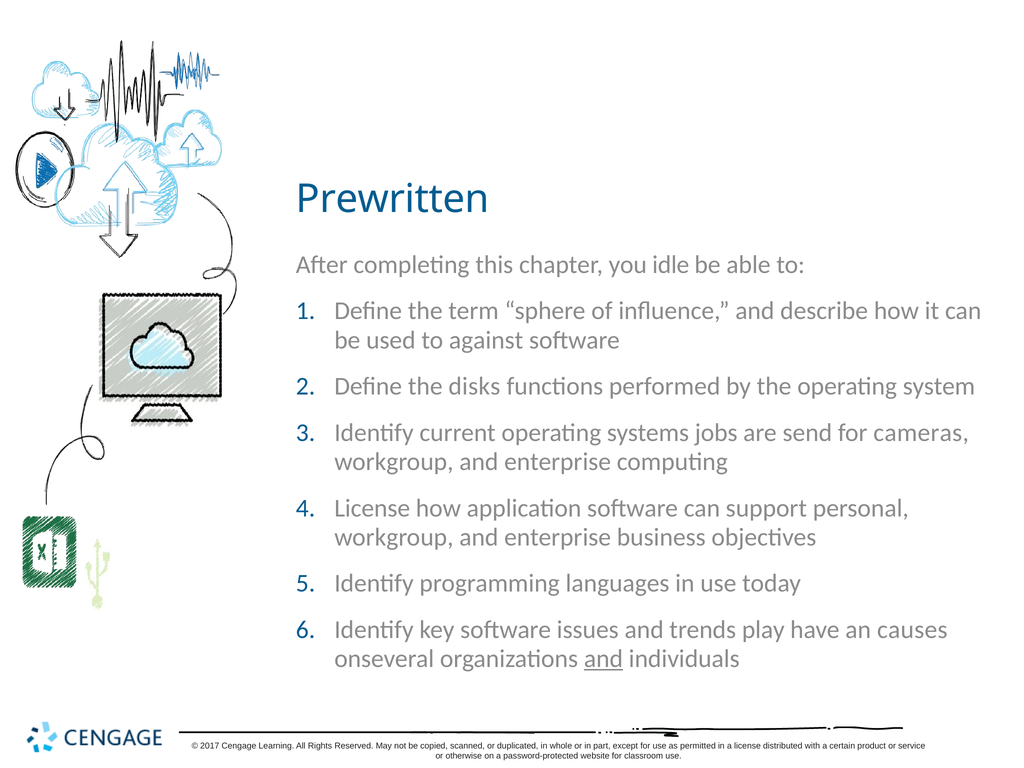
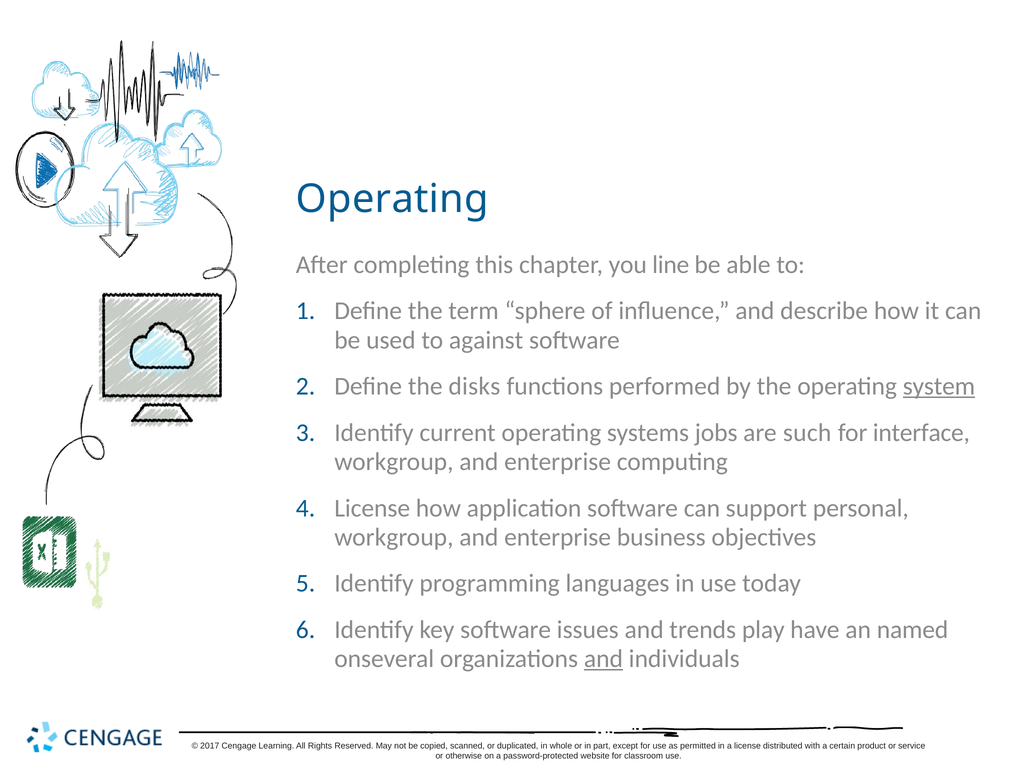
Prewritten at (393, 199): Prewritten -> Operating
idle: idle -> line
system underline: none -> present
send: send -> such
cameras: cameras -> interface
causes: causes -> named
